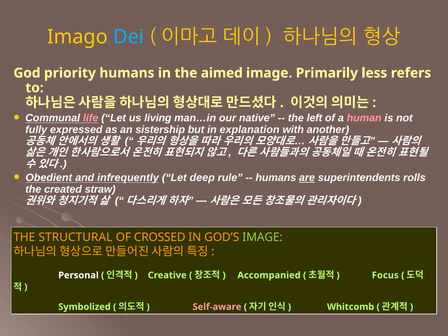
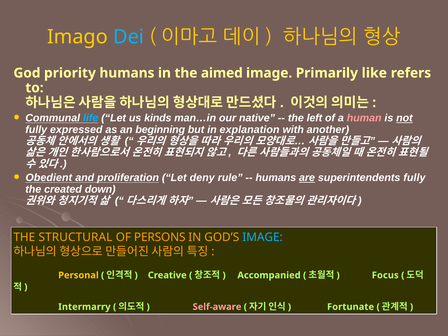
less: less -> like
life colour: pink -> light blue
living: living -> kinds
not underline: none -> present
sistership: sistership -> beginning
infrequently: infrequently -> proliferation
deep: deep -> deny
superintendents rolls: rolls -> fully
straw: straw -> down
CROSSED: CROSSED -> PERSONS
IMAGE at (262, 237) colour: light green -> light blue
Personal colour: white -> yellow
Symbolized: Symbolized -> Intermarry
Whitcomb: Whitcomb -> Fortunate
